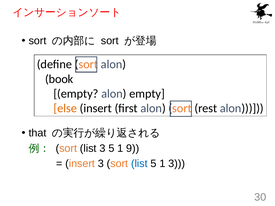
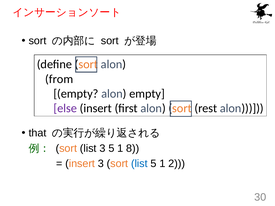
book: book -> from
else colour: orange -> purple
9: 9 -> 8
1 3: 3 -> 2
